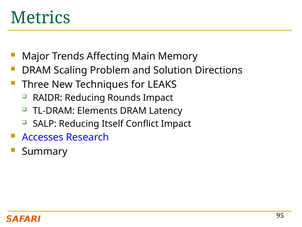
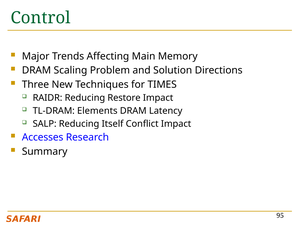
Metrics: Metrics -> Control
LEAKS: LEAKS -> TIMES
Rounds: Rounds -> Restore
